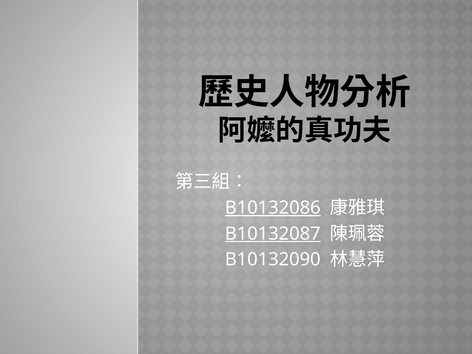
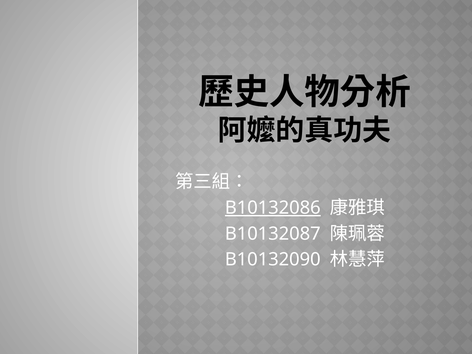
B10132087 underline: present -> none
